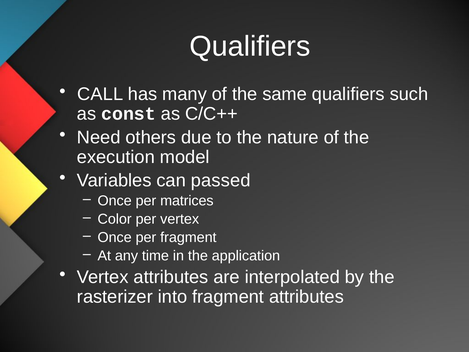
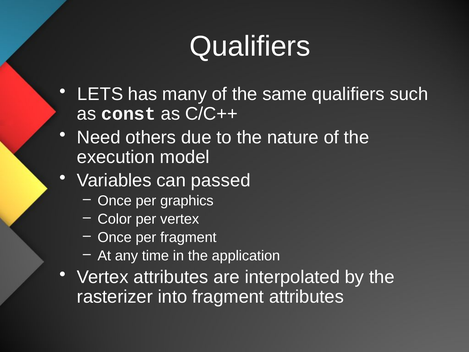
CALL: CALL -> LETS
matrices: matrices -> graphics
